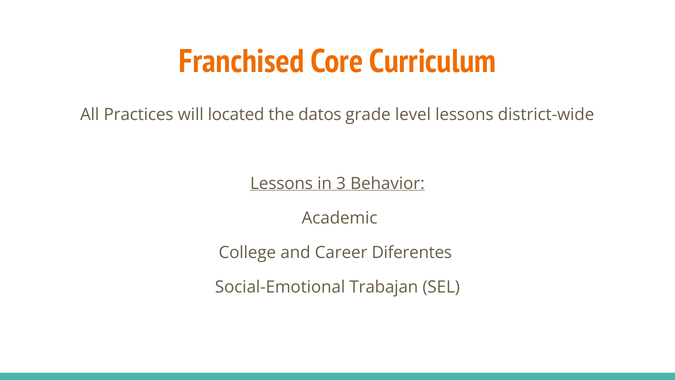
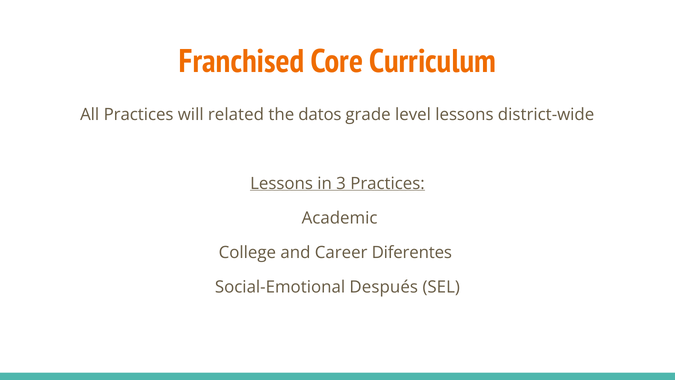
located: located -> related
3 Behavior: Behavior -> Practices
Trabajan: Trabajan -> Después
